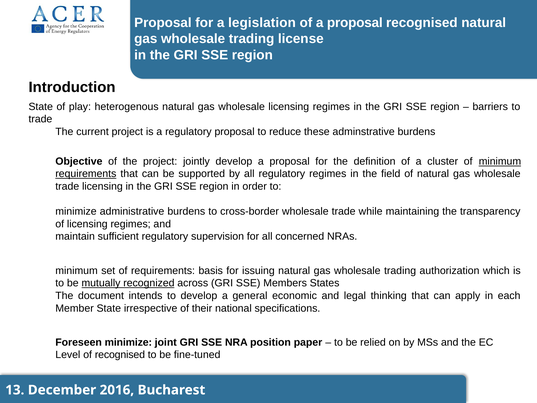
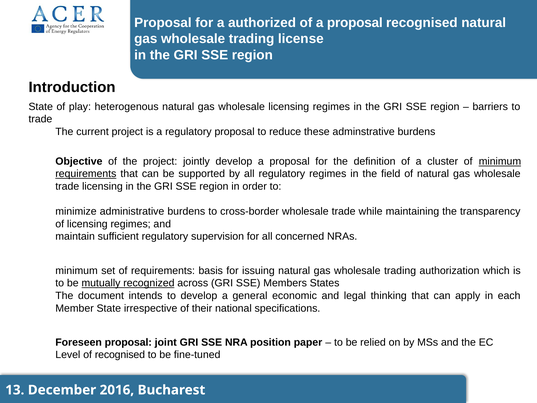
legislation: legislation -> authorized
Foreseen minimize: minimize -> proposal
